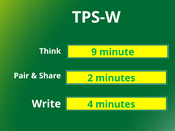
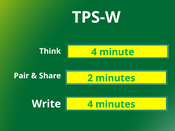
Think 9: 9 -> 4
